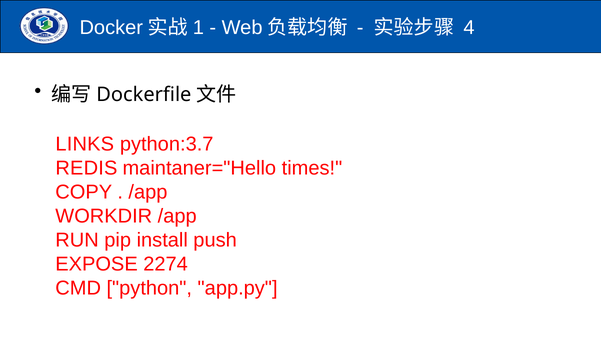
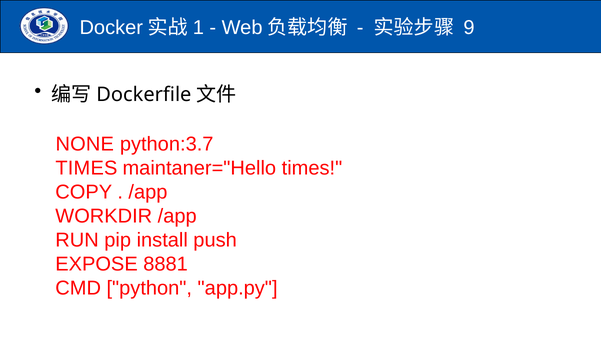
4: 4 -> 9
LINKS: LINKS -> NONE
REDIS at (86, 168): REDIS -> TIMES
2274: 2274 -> 8881
